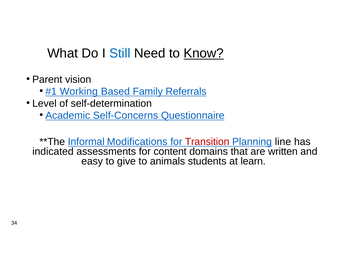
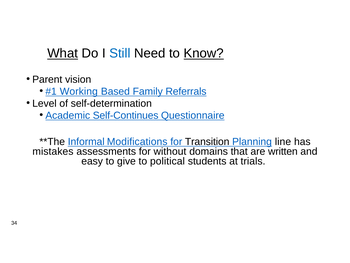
What underline: none -> present
Self-Concerns: Self-Concerns -> Self-Continues
Transition colour: red -> black
indicated: indicated -> mistakes
content: content -> without
animals: animals -> political
learn: learn -> trials
